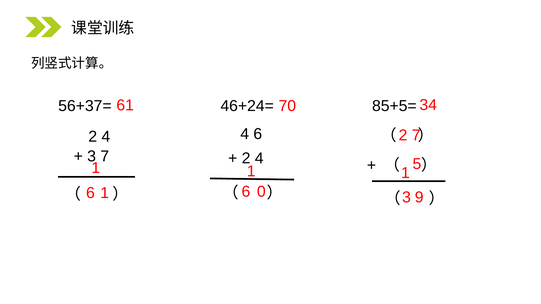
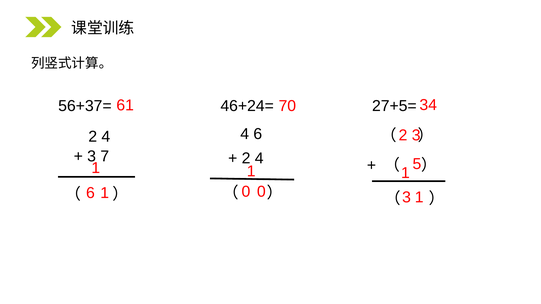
85+5=: 85+5= -> 27+5=
2 7: 7 -> 3
6 6: 6 -> 0
0 9: 9 -> 1
